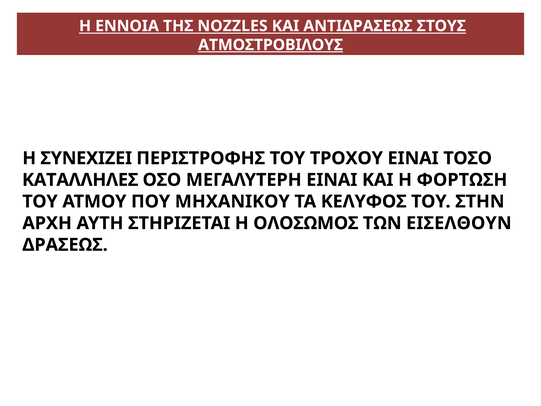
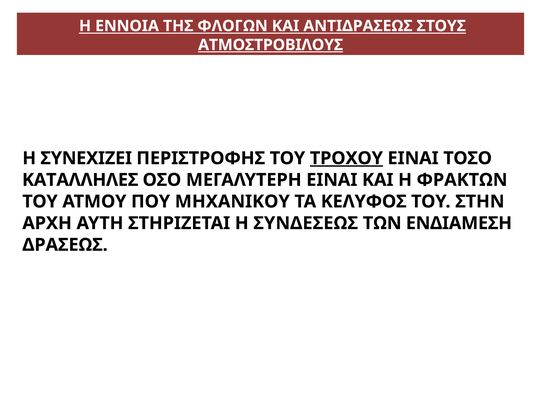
NOZZLES: NOZZLES -> ΦΛΟΓΩΝ
ΤΡΟΧΟΥ underline: none -> present
ΦΟΡΤΩΣΗ: ΦΟΡΤΩΣΗ -> ΦΡΑΚΤΩΝ
ΟΛΟΣΩΜΟΣ: ΟΛΟΣΩΜΟΣ -> ΣΥΝΔΕΣΕΩΣ
ΕΙΣΕΛΘΟΥΝ: ΕΙΣΕΛΘΟΥΝ -> ΕΝΔΙΑΜΕΣΗ
